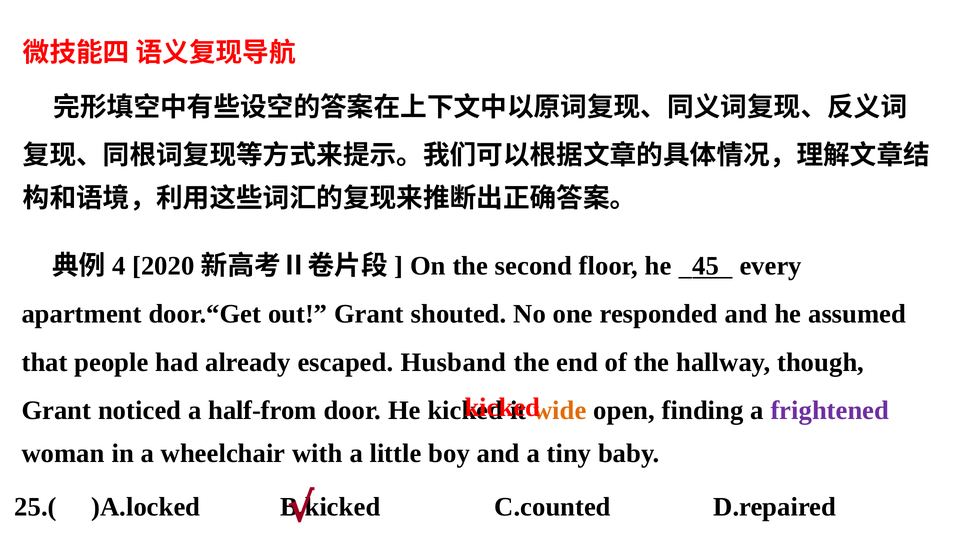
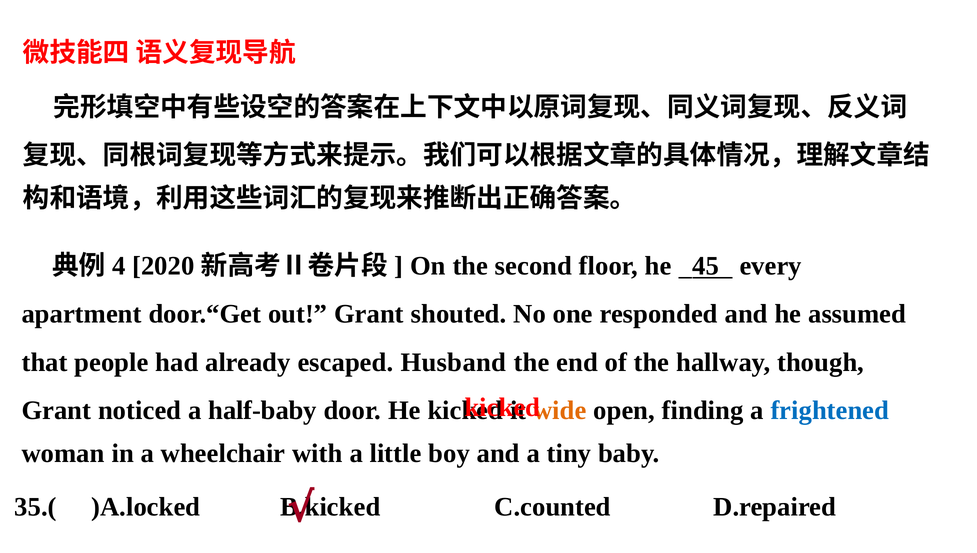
half-from: half-from -> half-baby
frightened colour: purple -> blue
25.(: 25.( -> 35.(
